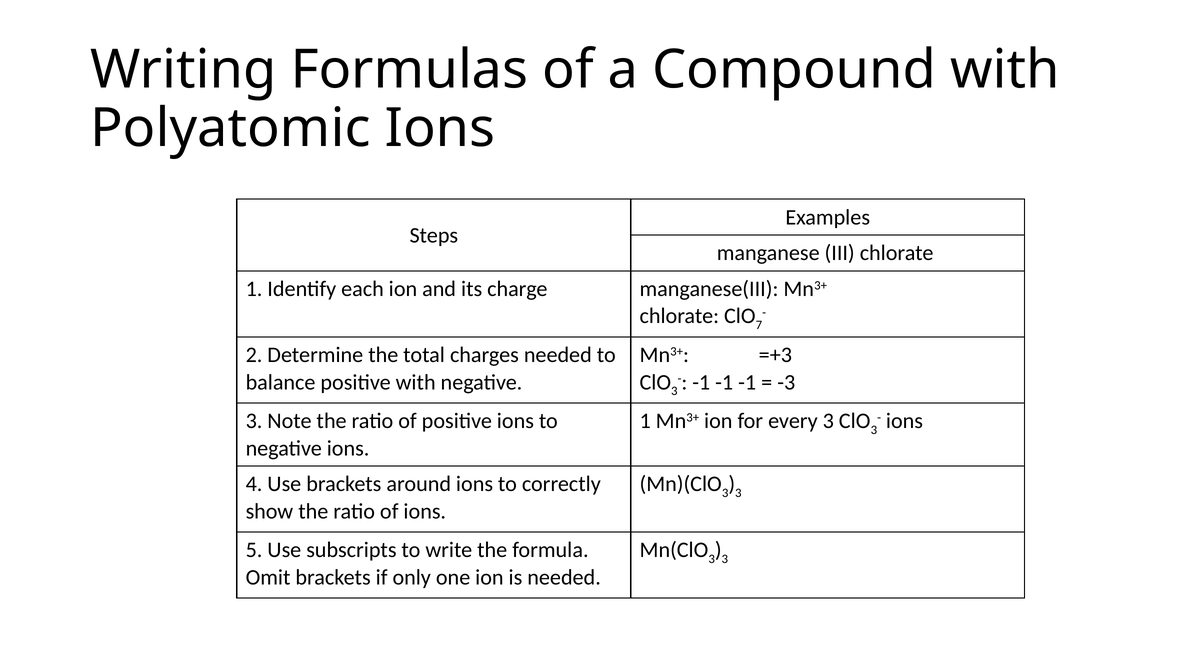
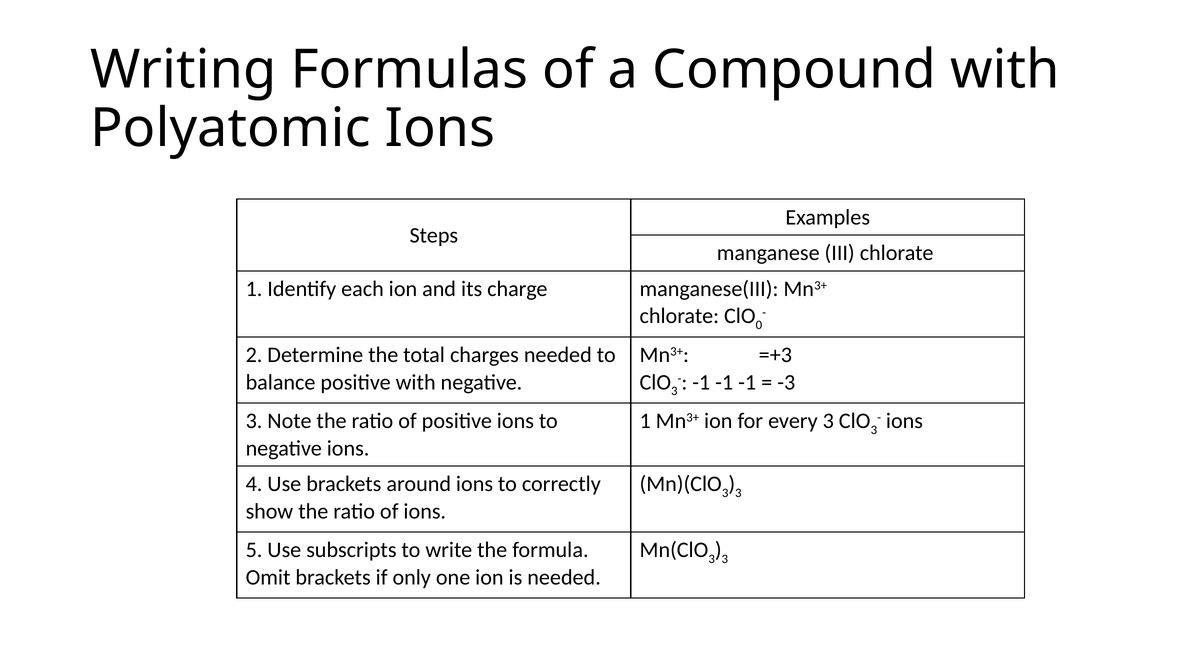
7: 7 -> 0
